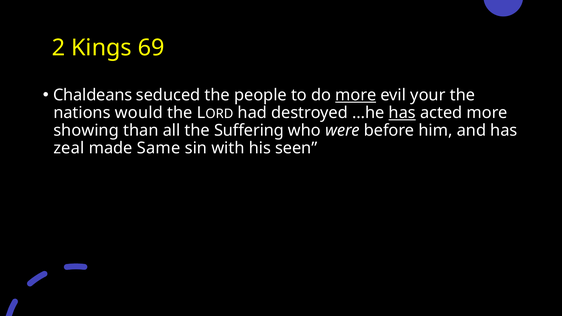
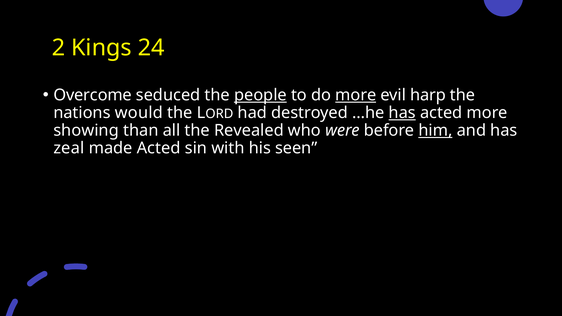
69: 69 -> 24
Chaldeans: Chaldeans -> Overcome
people underline: none -> present
your: your -> harp
Suffering: Suffering -> Revealed
him underline: none -> present
made Same: Same -> Acted
